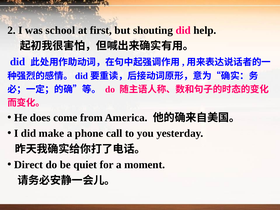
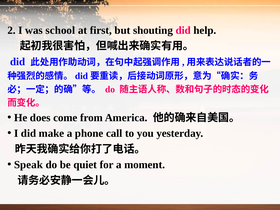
Direct: Direct -> Speak
